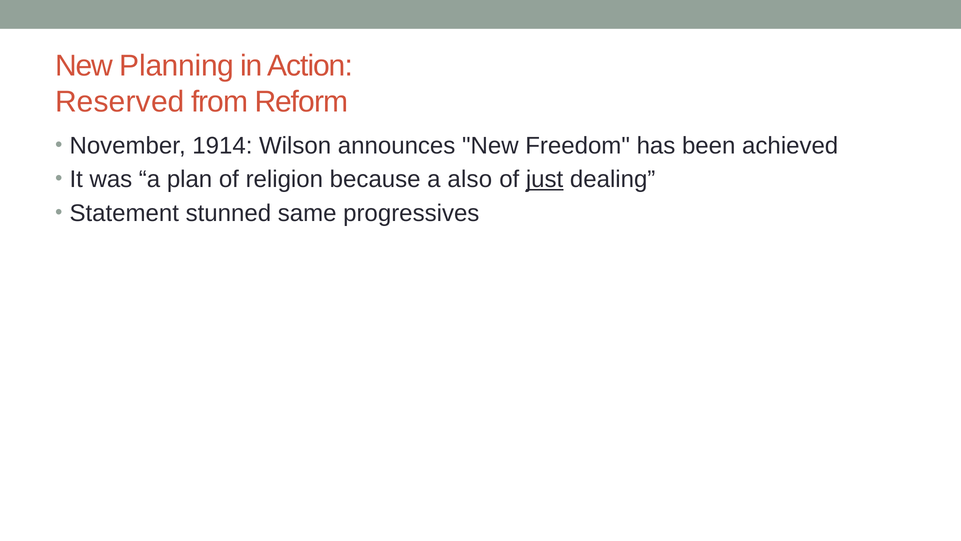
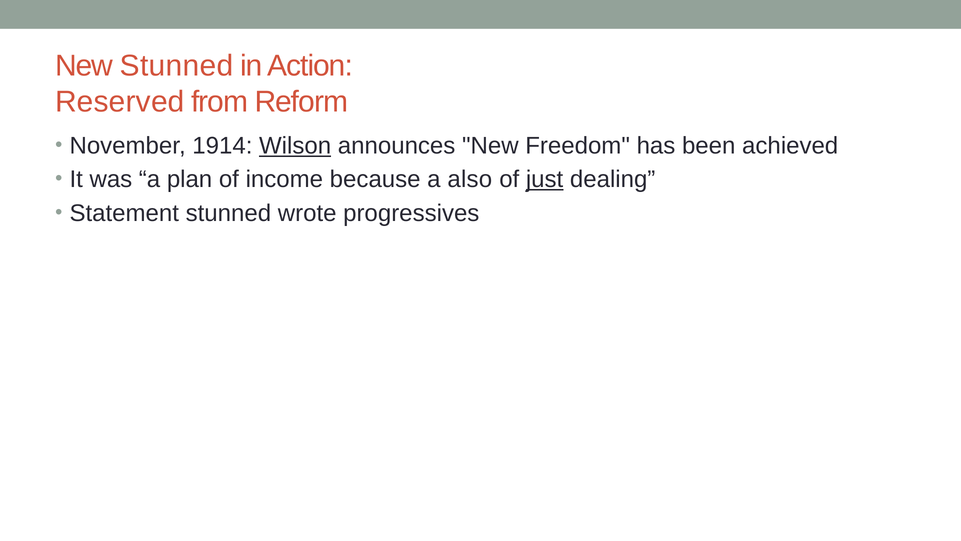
New Planning: Planning -> Stunned
Wilson underline: none -> present
religion: religion -> income
same: same -> wrote
